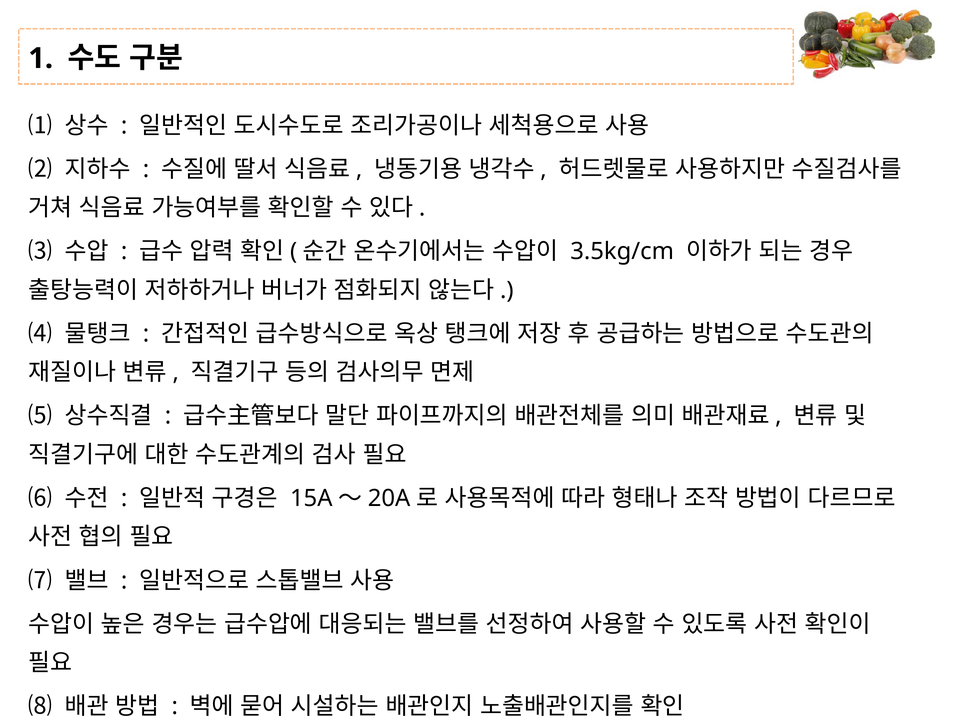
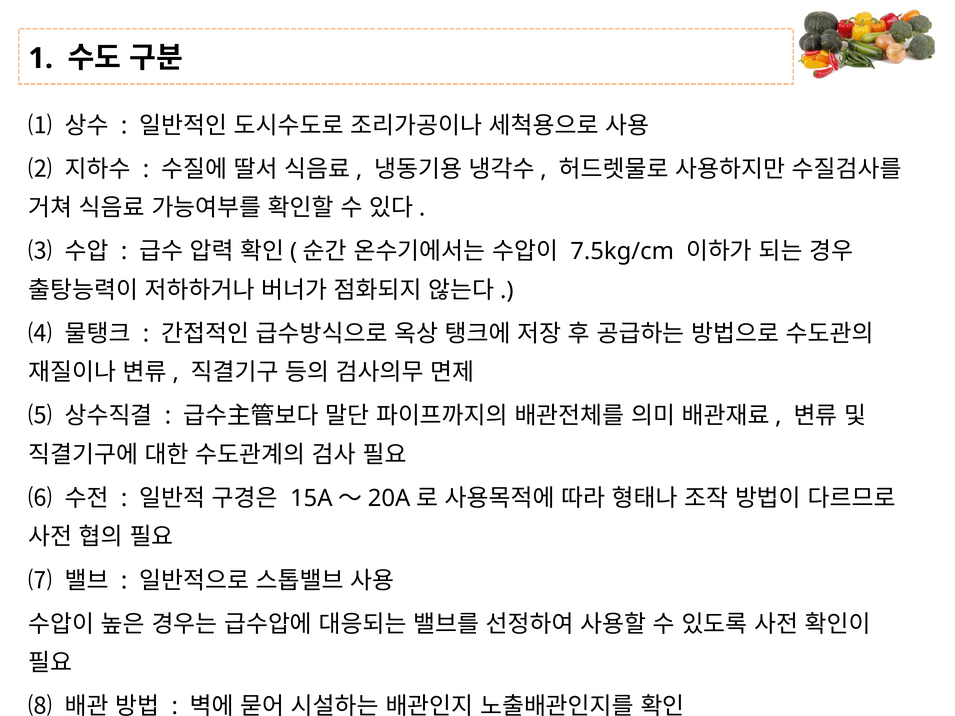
3.5kg/cm: 3.5kg/cm -> 7.5kg/cm
